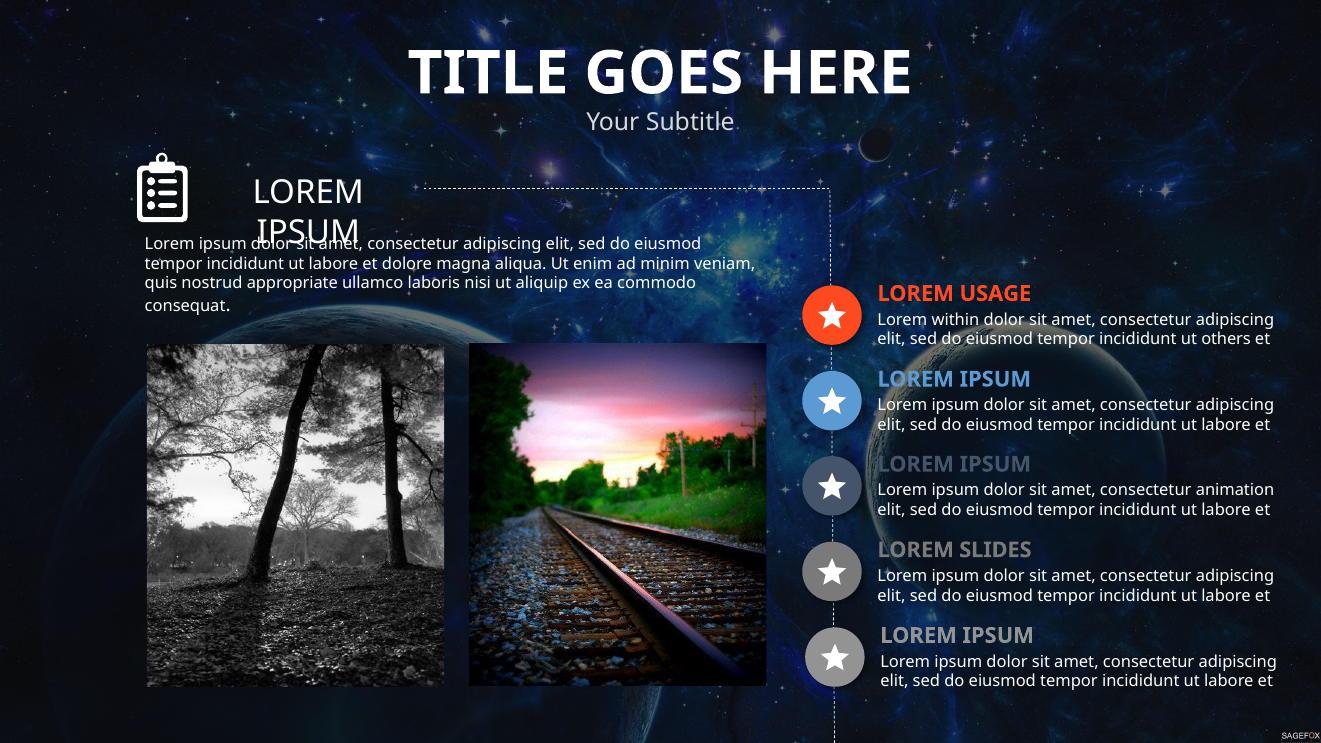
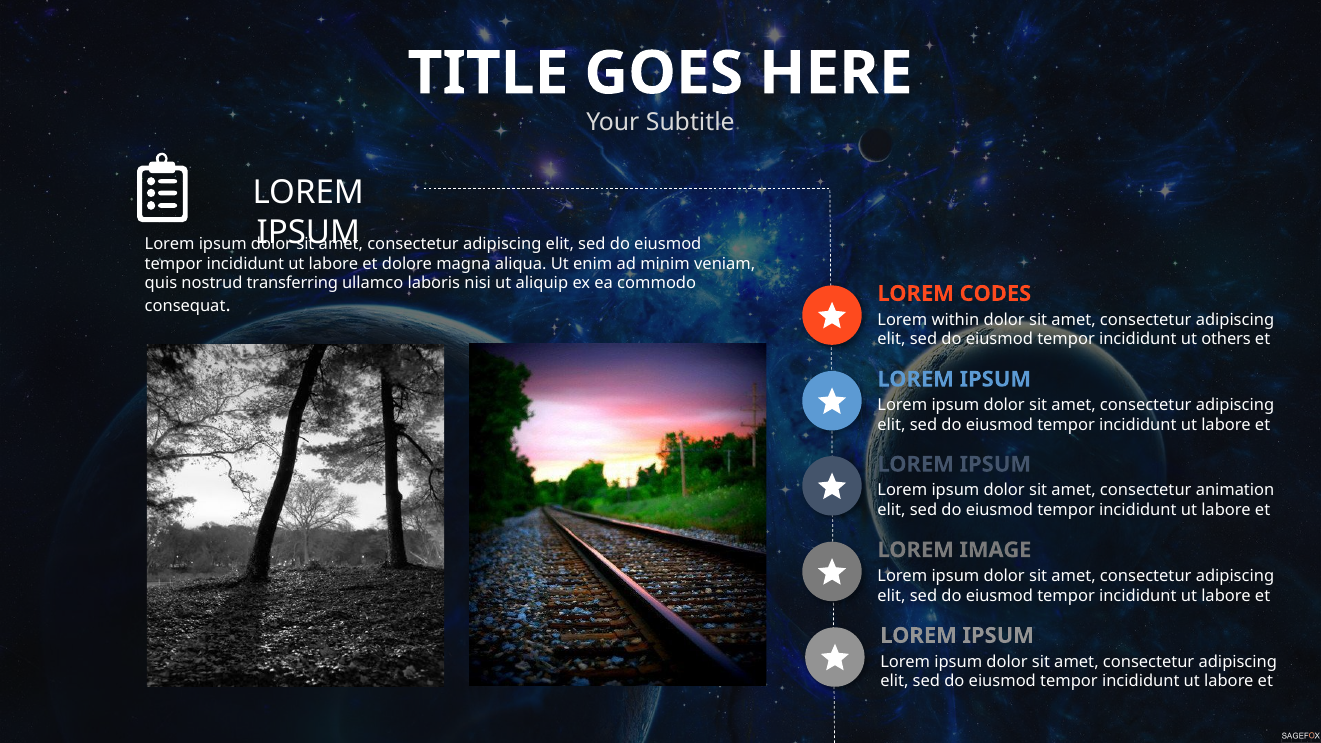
appropriate: appropriate -> transferring
USAGE: USAGE -> CODES
SLIDES: SLIDES -> IMAGE
